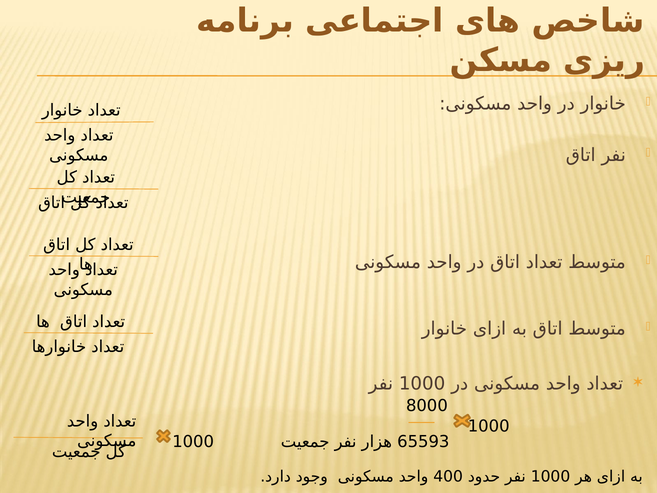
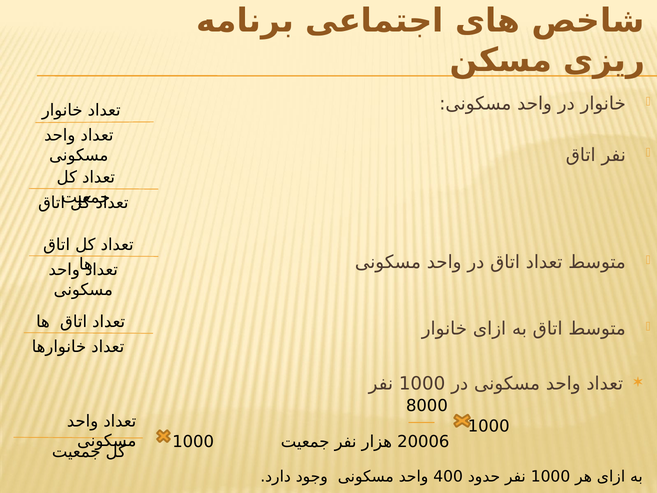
65593: 65593 -> 20006
